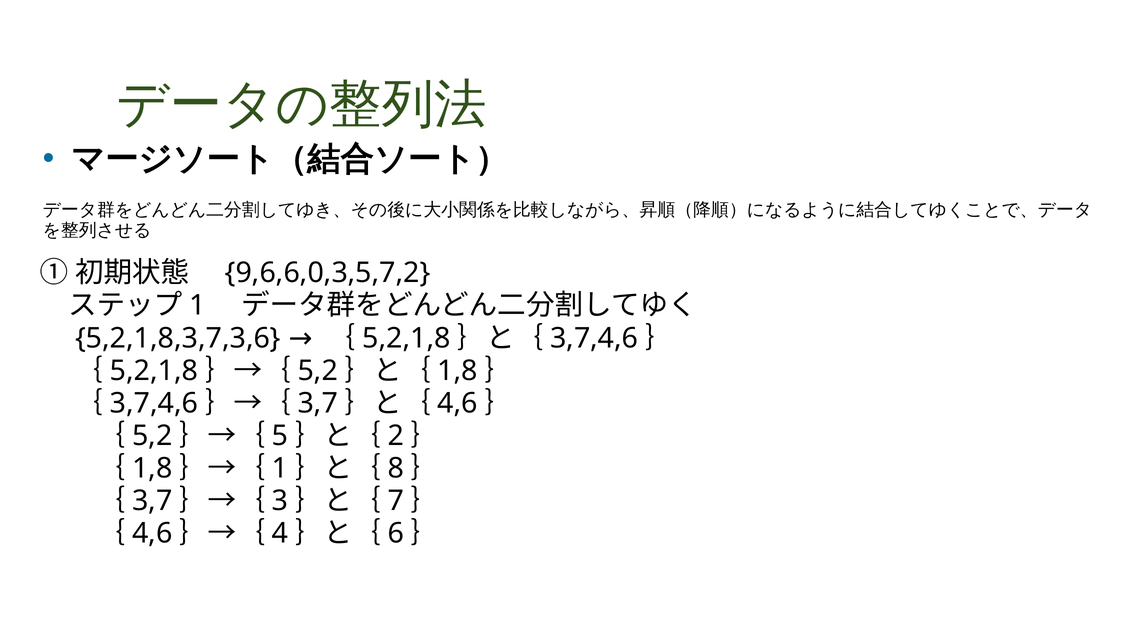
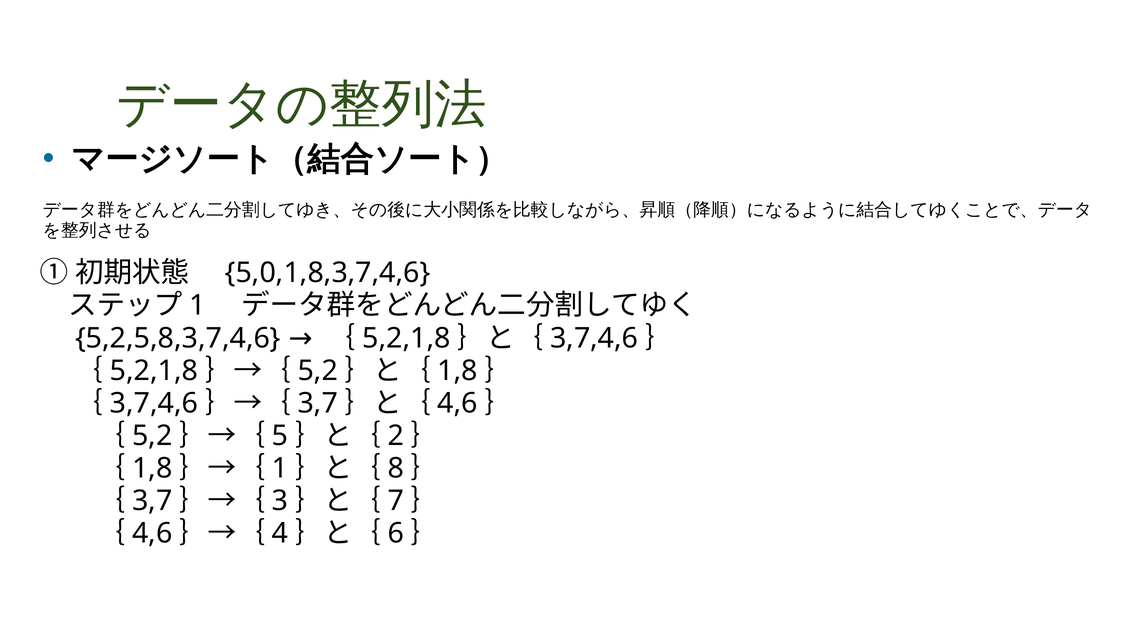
9,6,6,0,3,5,7,2: 9,6,6,0,3,5,7,2 -> 5,0,1,8,3,7,4,6
5,2,1,8,3,7,3,6: 5,2,1,8,3,7,3,6 -> 5,2,5,8,3,7,4,6
